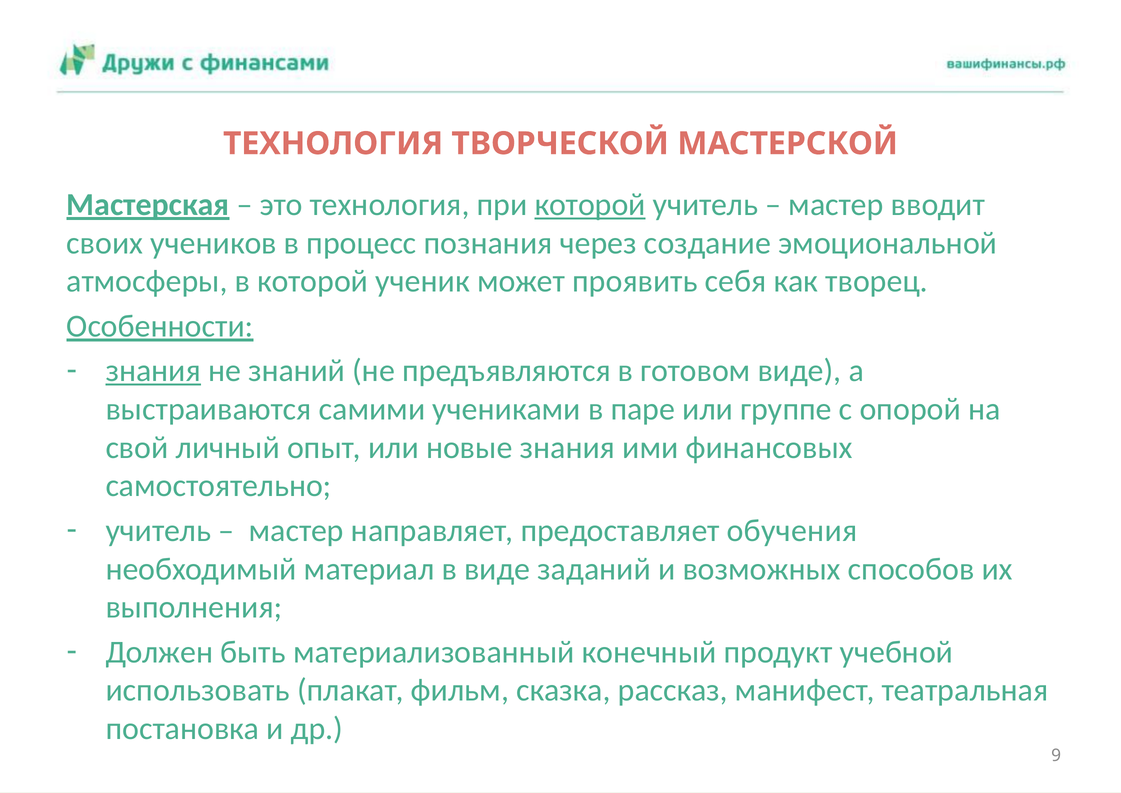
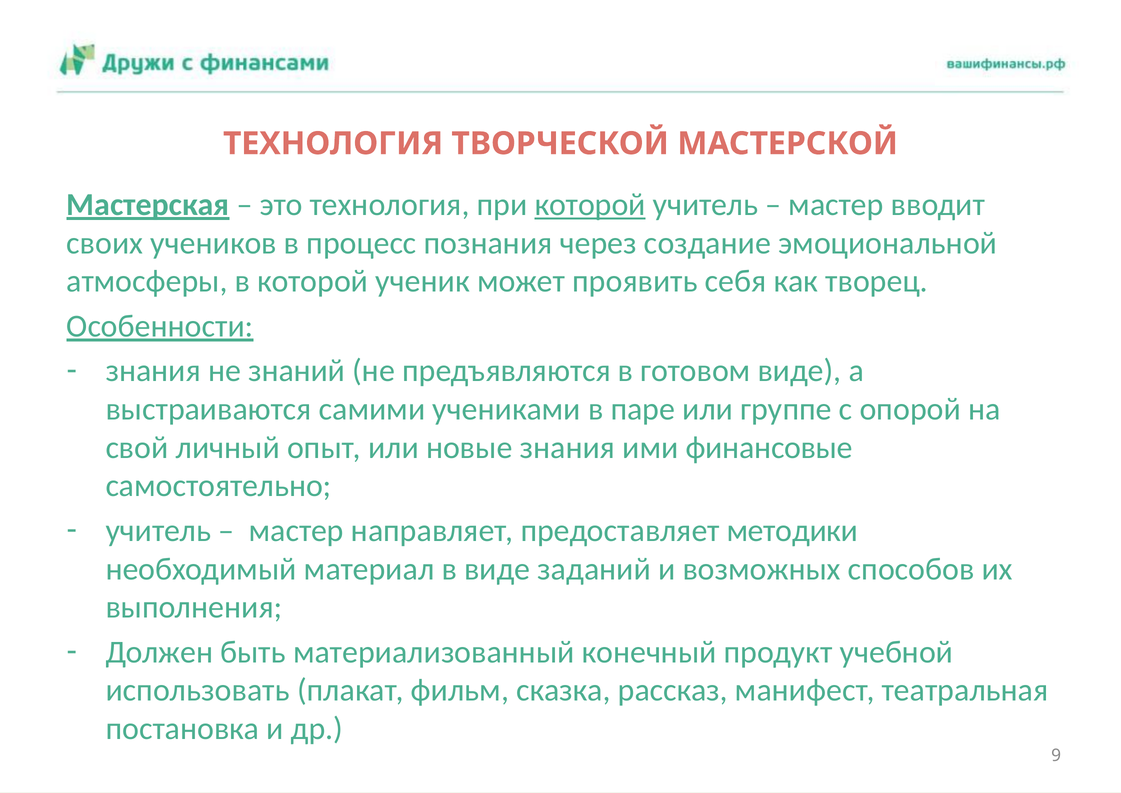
знания at (153, 371) underline: present -> none
финансовых: финансовых -> финансовые
обучения: обучения -> методики
